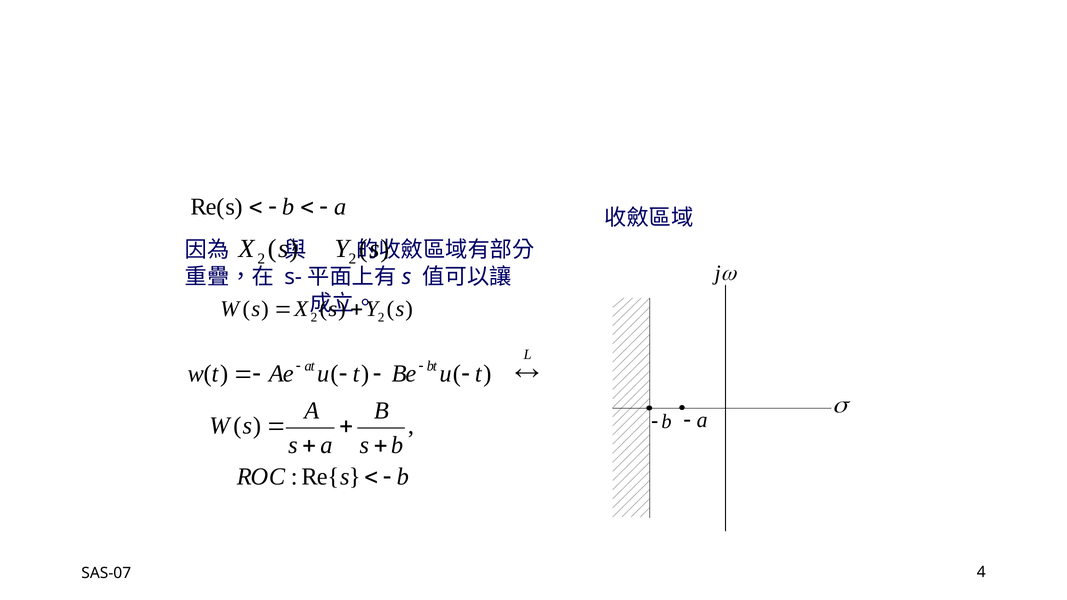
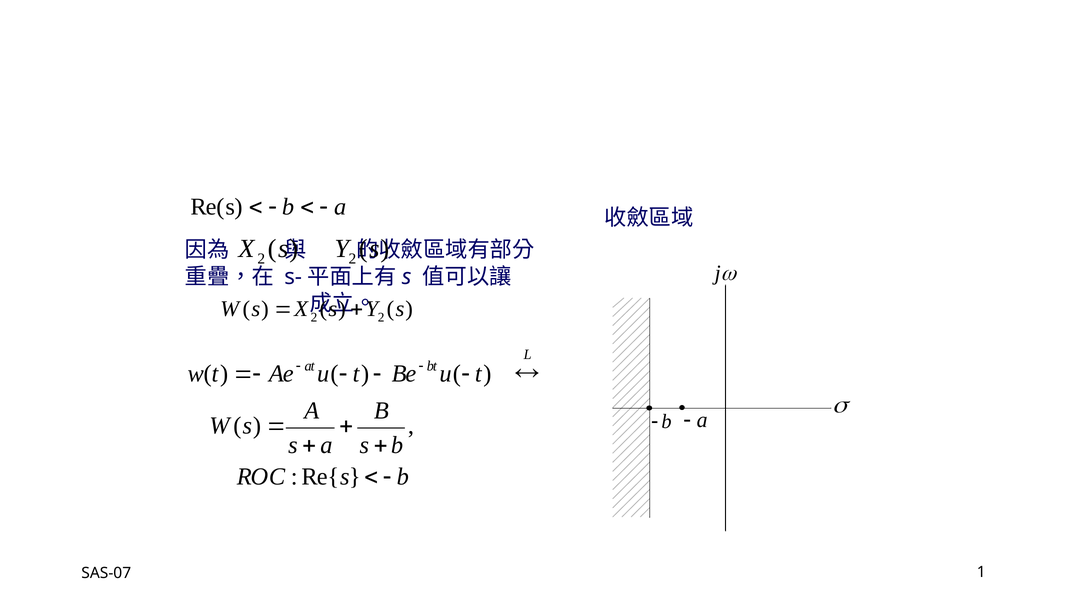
4: 4 -> 1
